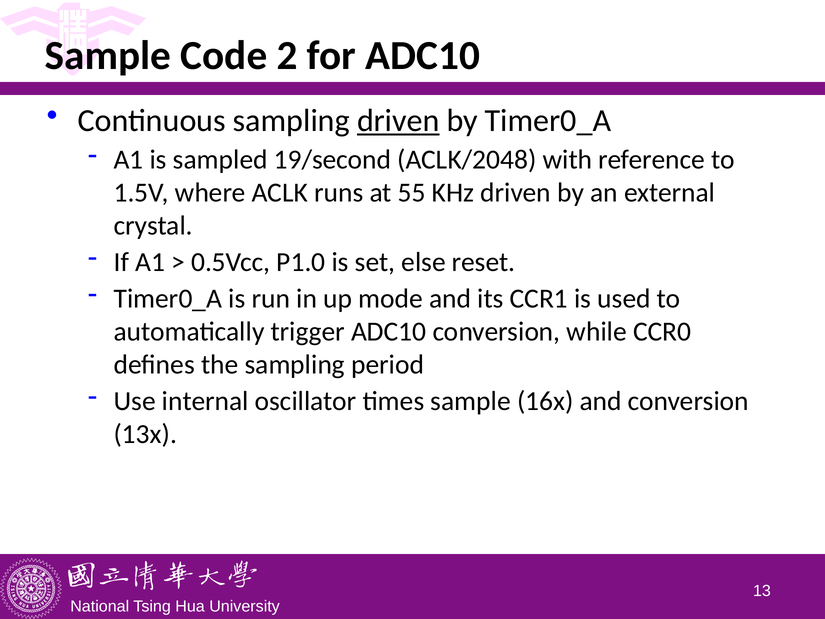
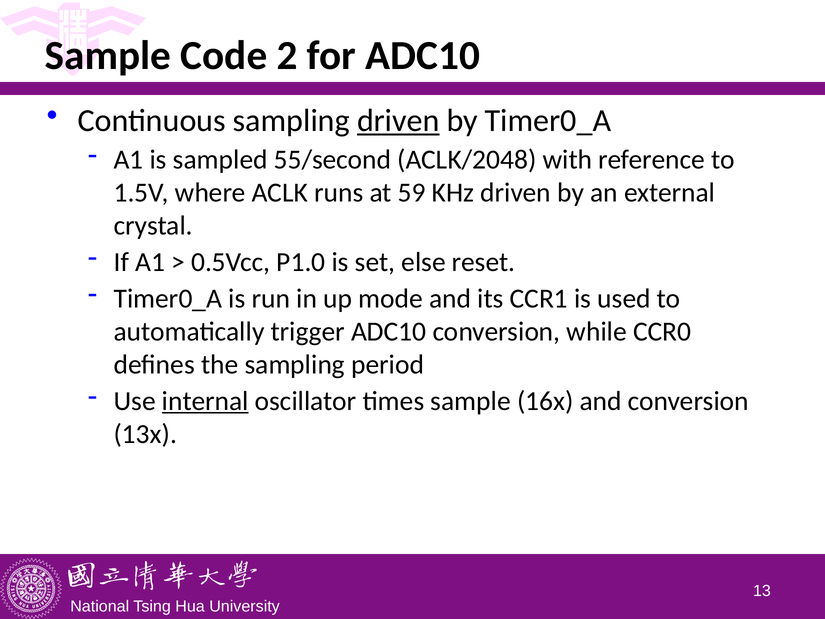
19/second: 19/second -> 55/second
55: 55 -> 59
internal underline: none -> present
